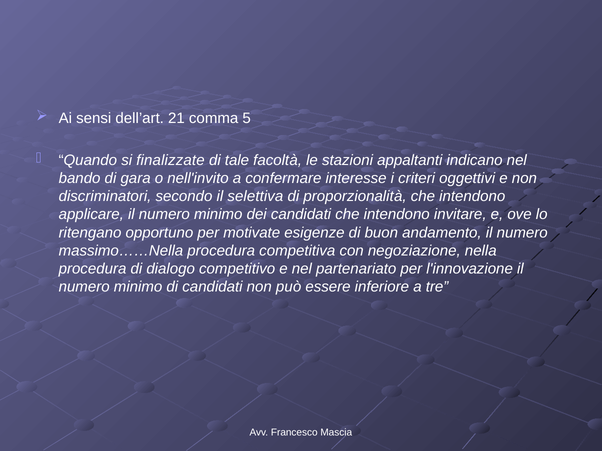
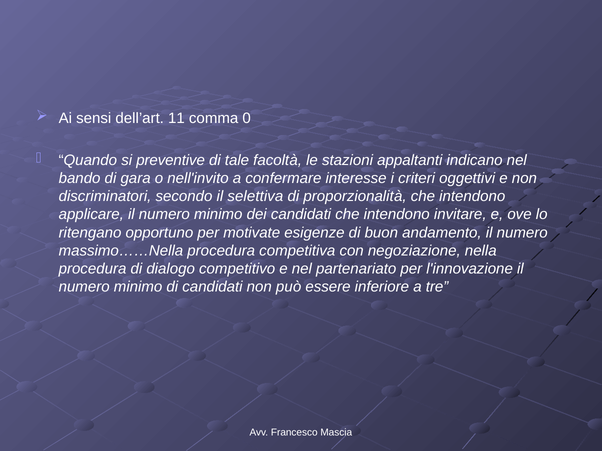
21: 21 -> 11
5: 5 -> 0
finalizzate: finalizzate -> preventive
